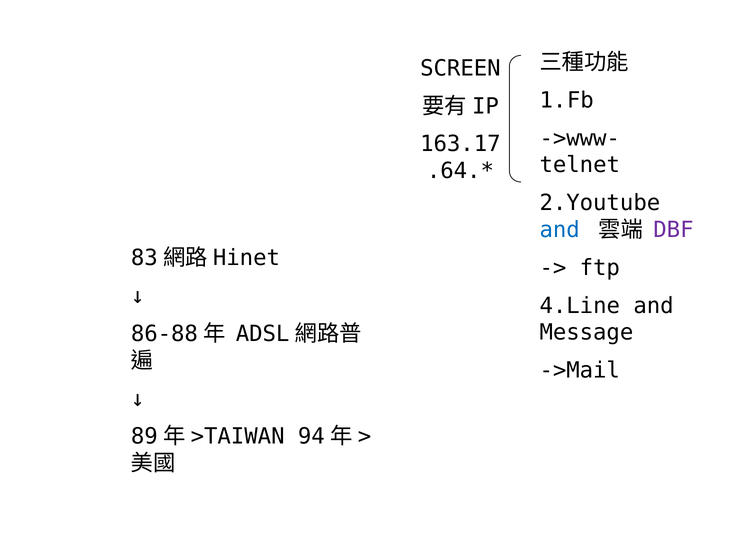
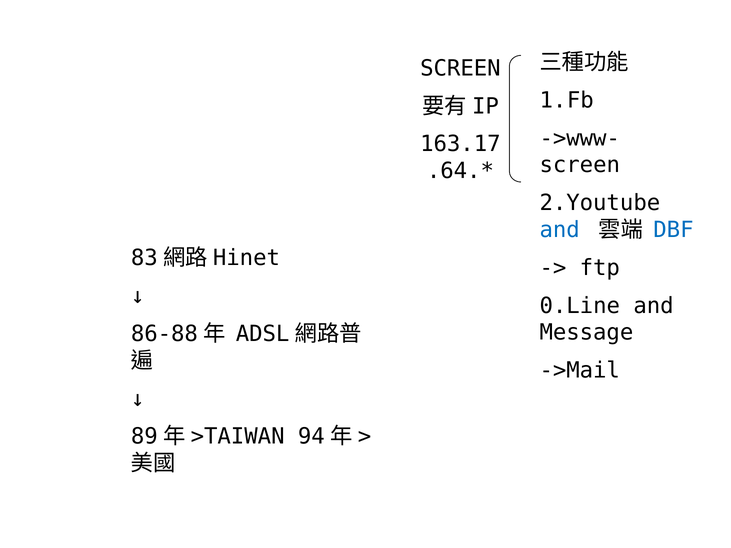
telnet at (580, 165): telnet -> screen
DBF colour: purple -> blue
4.Line: 4.Line -> 0.Line
